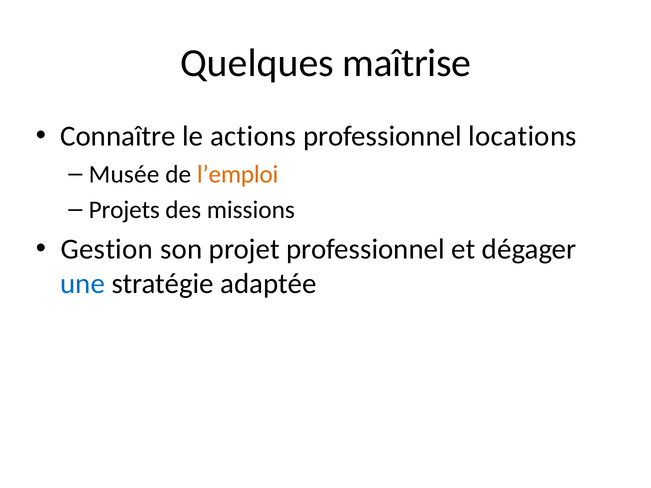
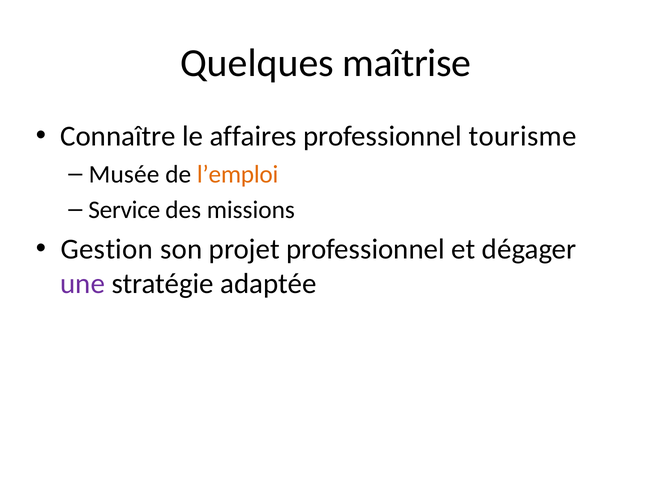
actions: actions -> affaires
locations: locations -> tourisme
Projets: Projets -> Service
une colour: blue -> purple
